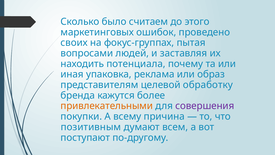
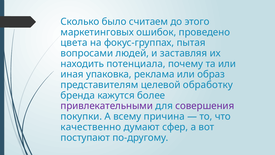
своих: своих -> цвета
привлекательными colour: orange -> purple
позитивным: позитивным -> качественно
всем: всем -> сфер
